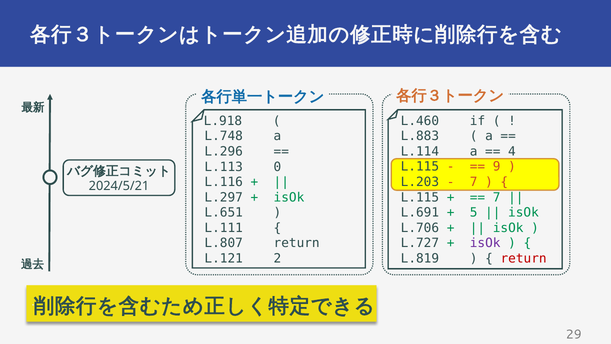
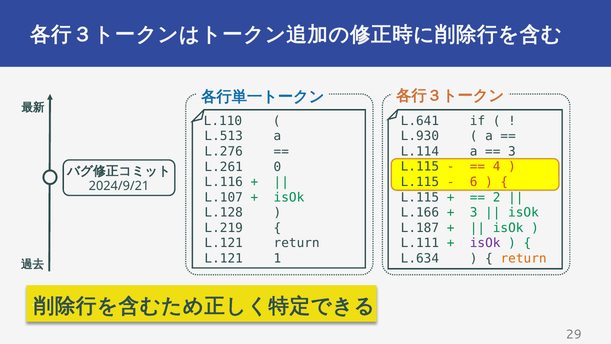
L.460: L.460 -> L.641
L.918: L.918 -> L.110
L.883: L.883 -> L.930
L.748: L.748 -> L.513
4 at (512, 151): 4 -> 3
L.296: L.296 -> L.276
9: 9 -> 4
L.113: L.113 -> L.261
L.203 at (420, 182): L.203 -> L.115
7 at (474, 182): 7 -> 6
2024/5/21: 2024/5/21 -> 2024/9/21
7 at (497, 197): 7 -> 2
L.297: L.297 -> L.107
L.691: L.691 -> L.166
5 at (474, 212): 5 -> 3
L.651: L.651 -> L.128
L.706: L.706 -> L.187
L.111: L.111 -> L.219
L.727: L.727 -> L.111
L.807 at (224, 243): L.807 -> L.121
L.819: L.819 -> L.634
return at (524, 258) colour: red -> orange
2: 2 -> 1
